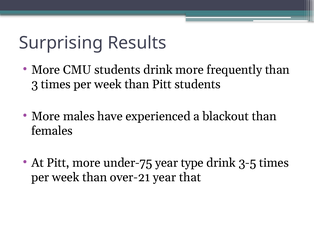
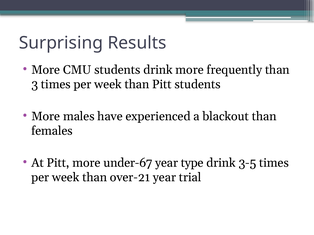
under-75: under-75 -> under-67
that: that -> trial
